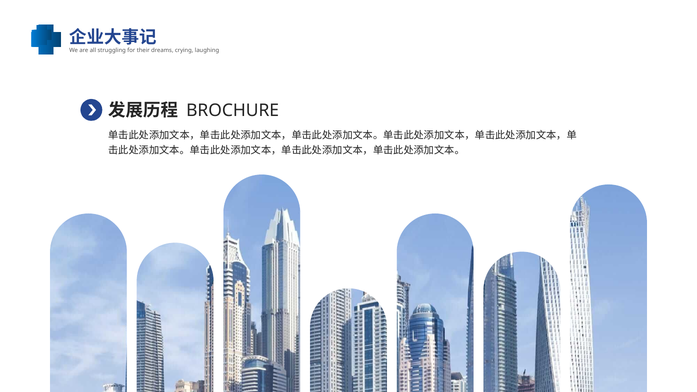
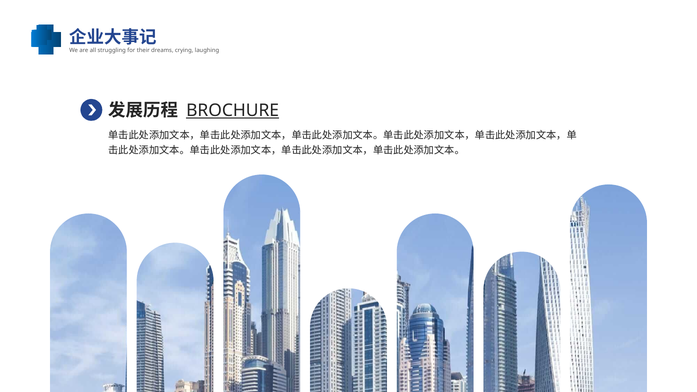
BROCHURE underline: none -> present
